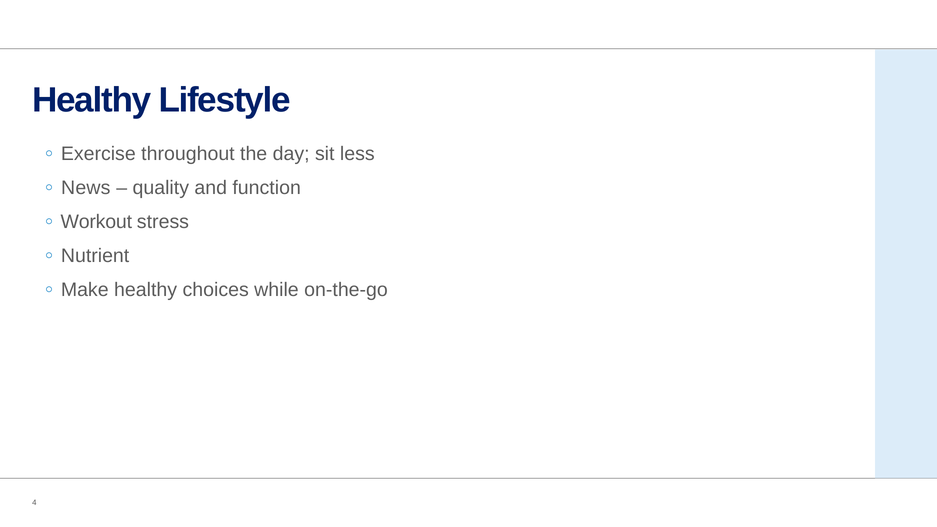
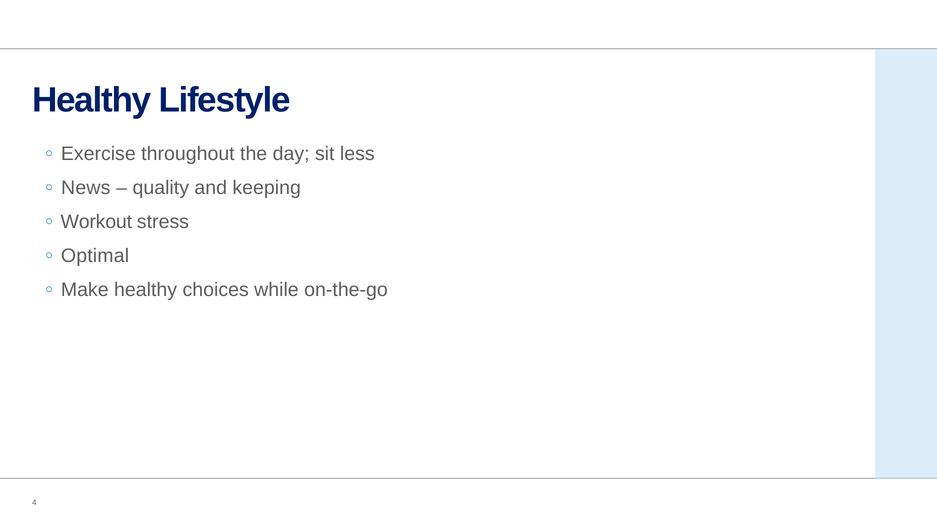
function: function -> keeping
Nutrient: Nutrient -> Optimal
